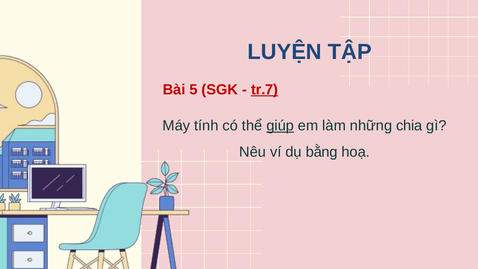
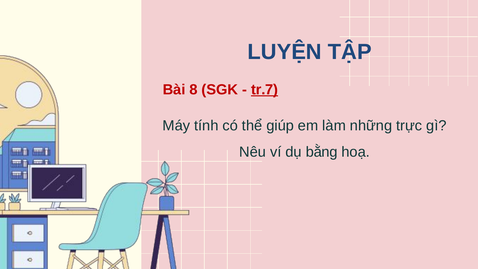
5: 5 -> 8
giúp underline: present -> none
chia: chia -> trực
